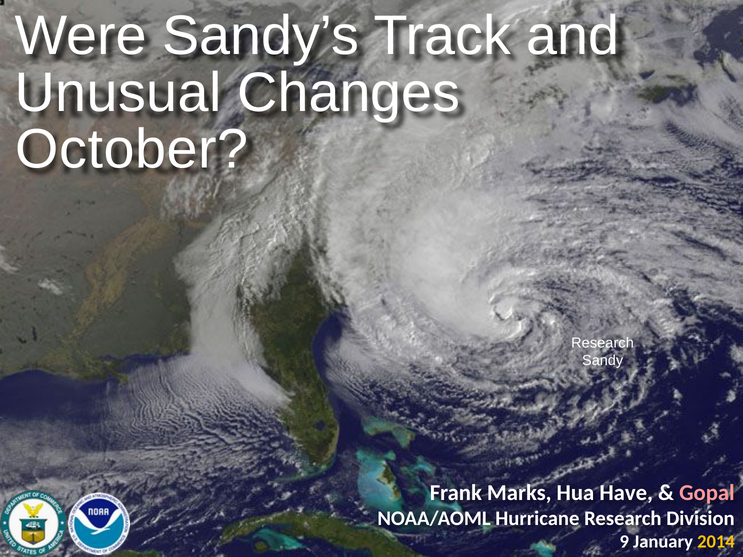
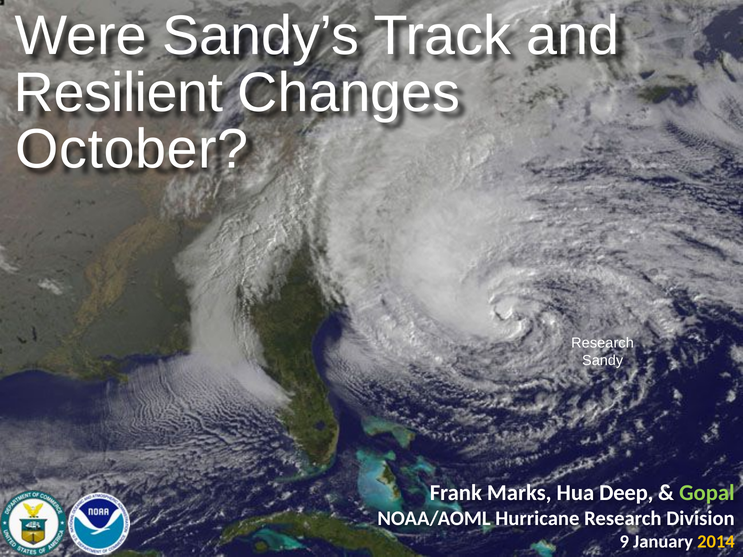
Unusual: Unusual -> Resilient
Have: Have -> Deep
Gopal colour: pink -> light green
